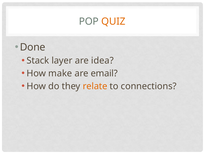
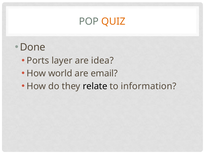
Stack: Stack -> Ports
make: make -> world
relate colour: orange -> black
connections: connections -> information
